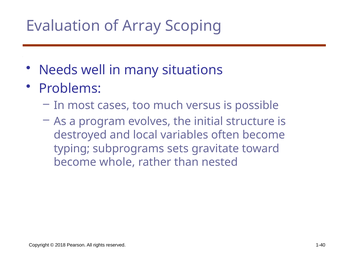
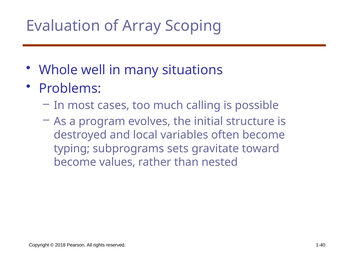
Needs: Needs -> Whole
versus: versus -> calling
whole: whole -> values
